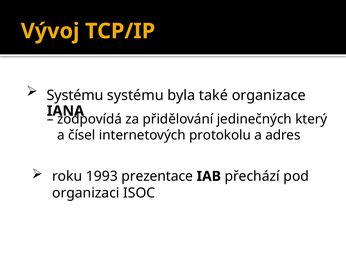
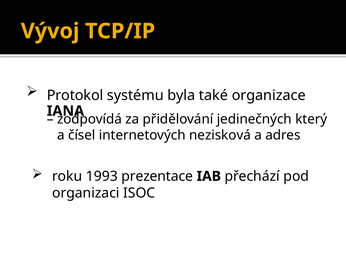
Systému at (75, 95): Systému -> Protokol
protokolu: protokolu -> nezisková
